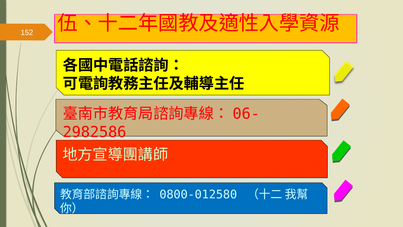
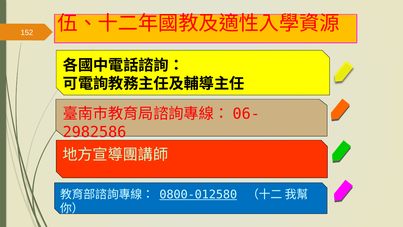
0800-012580 underline: none -> present
